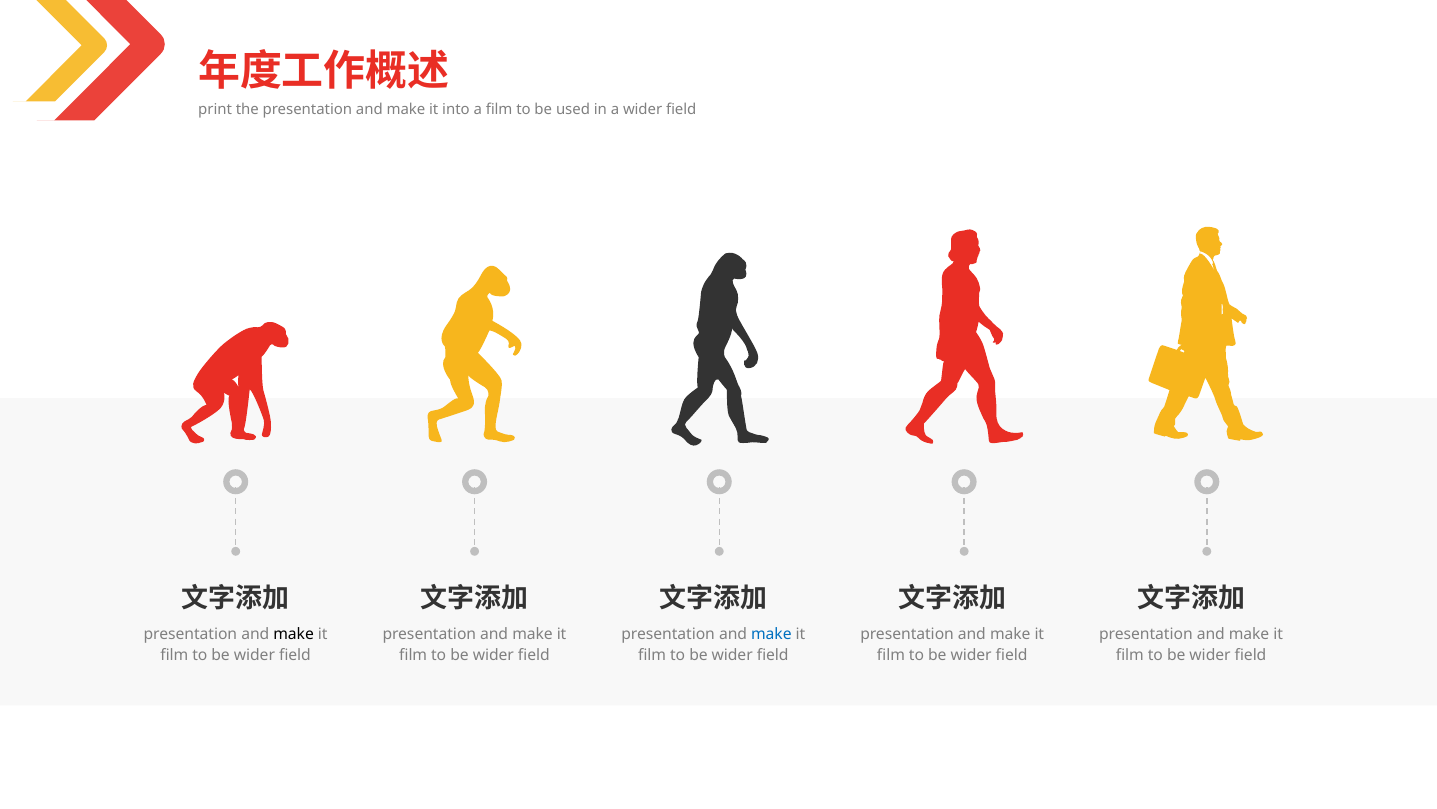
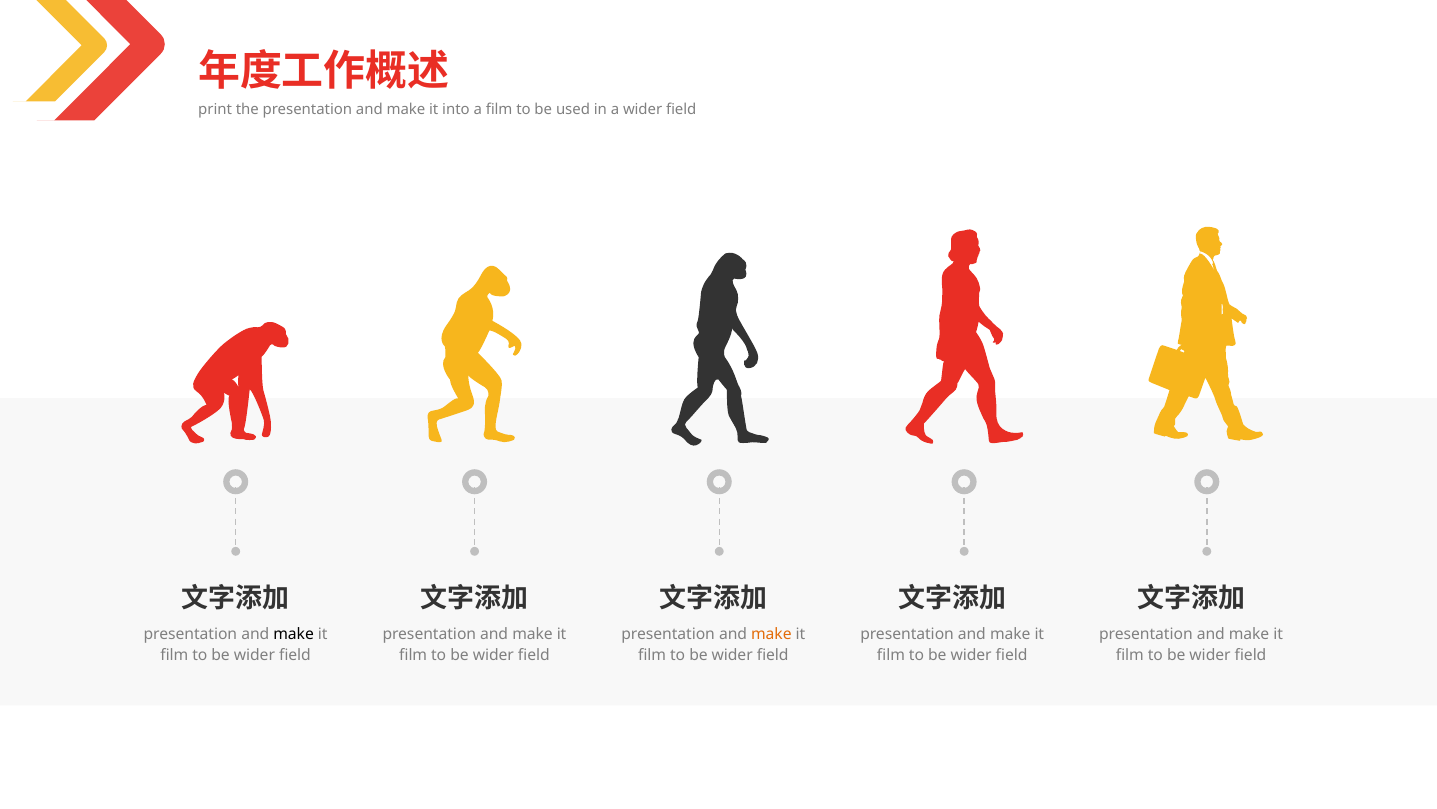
make at (771, 633) colour: blue -> orange
